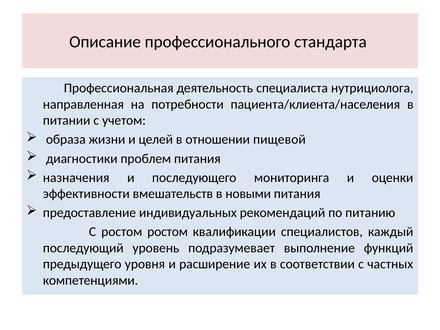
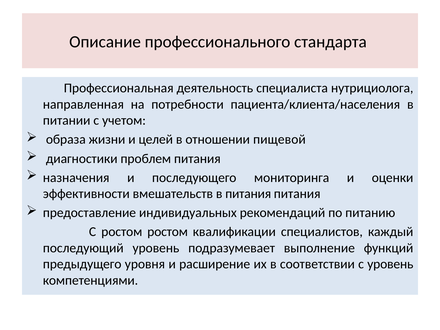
в новыми: новыми -> питания
с частных: частных -> уровень
